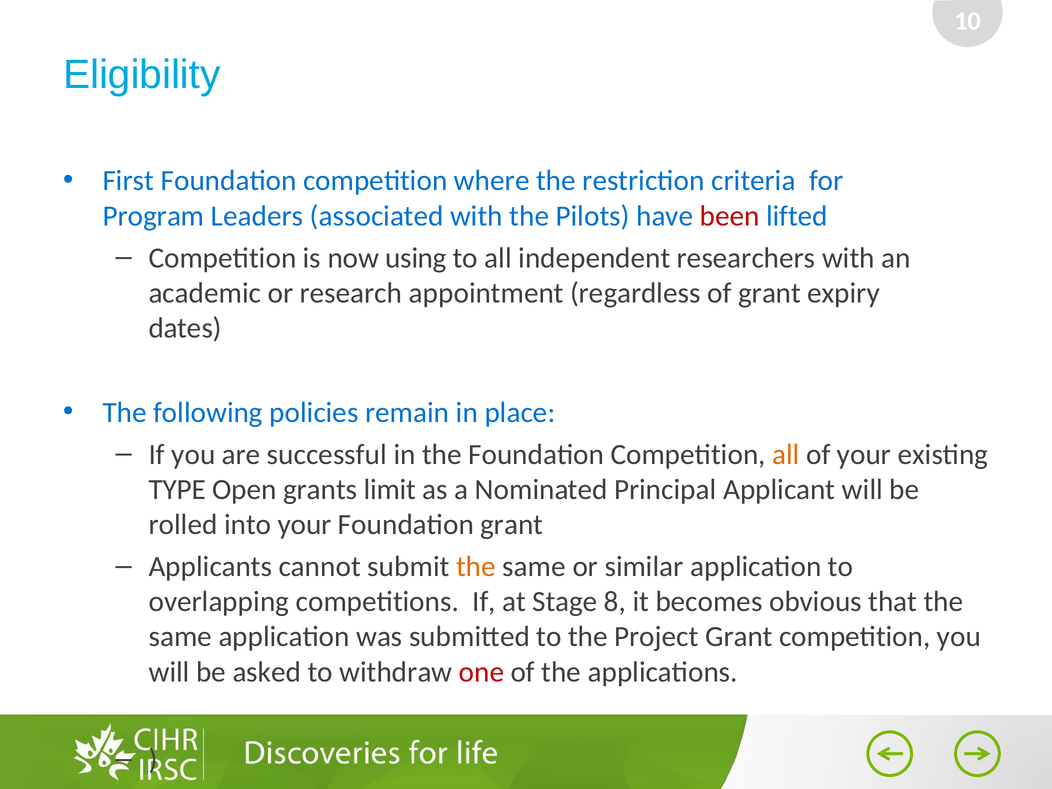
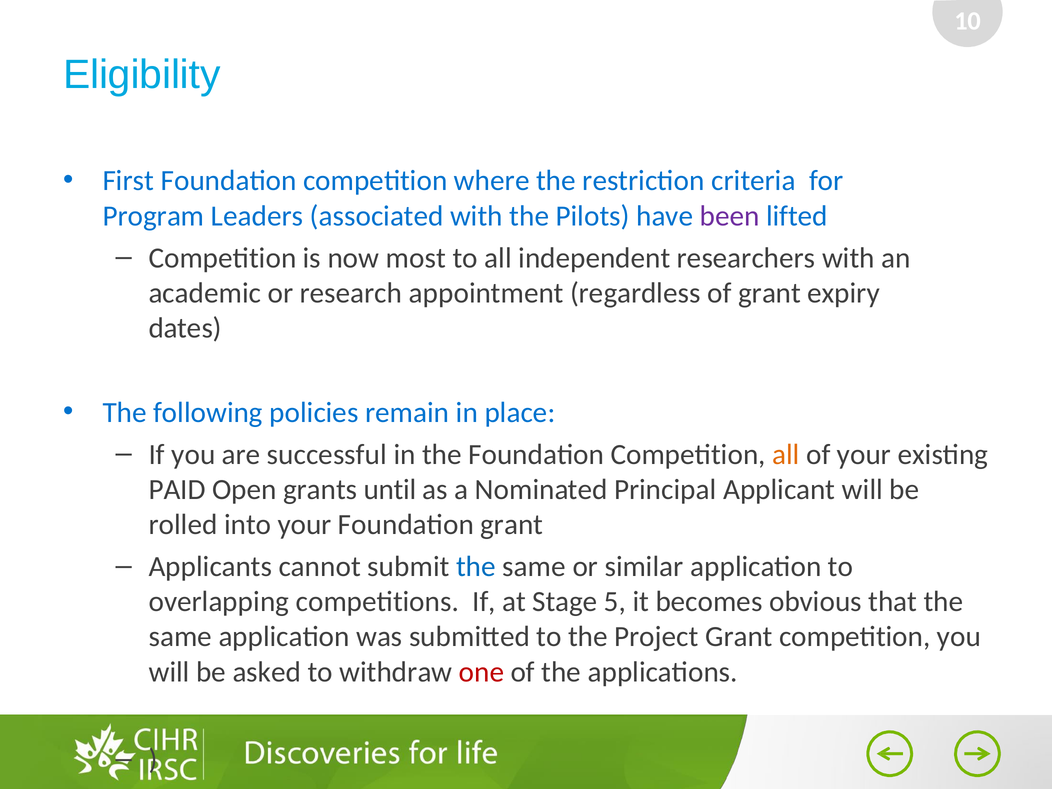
been colour: red -> purple
using: using -> most
TYPE: TYPE -> PAID
limit: limit -> until
the at (476, 567) colour: orange -> blue
8: 8 -> 5
